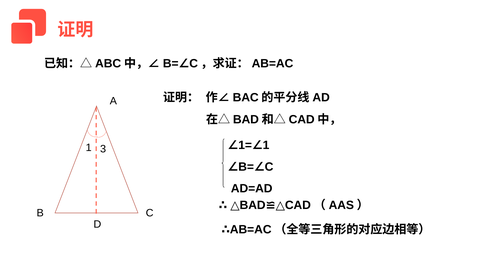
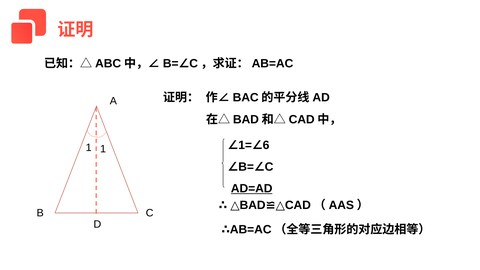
1 at (266, 145): 1 -> 6
1 3: 3 -> 1
AD=AD underline: none -> present
